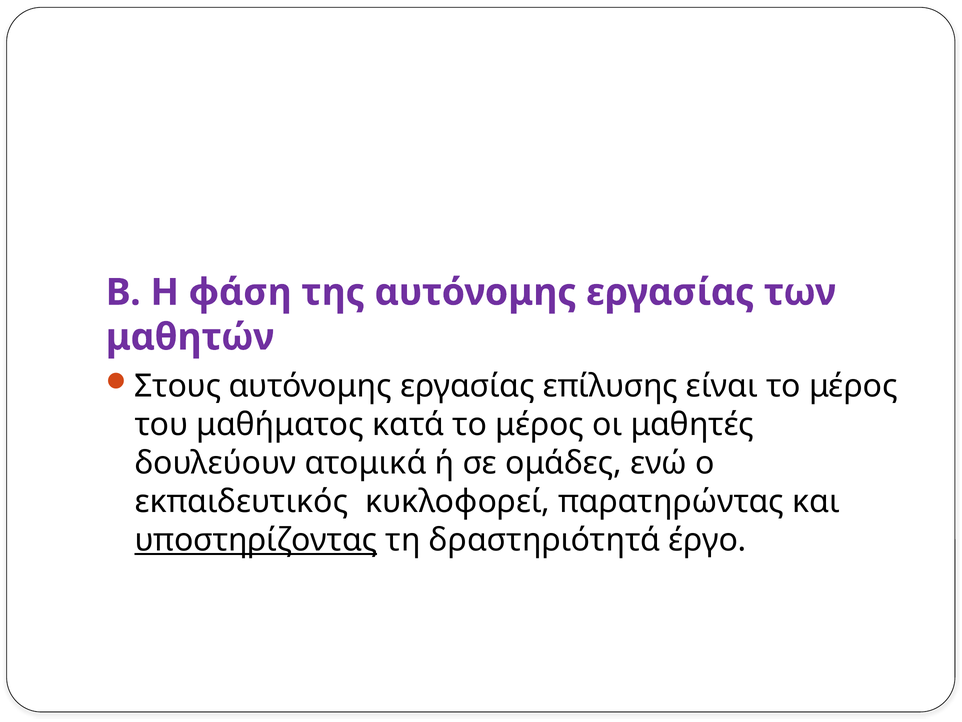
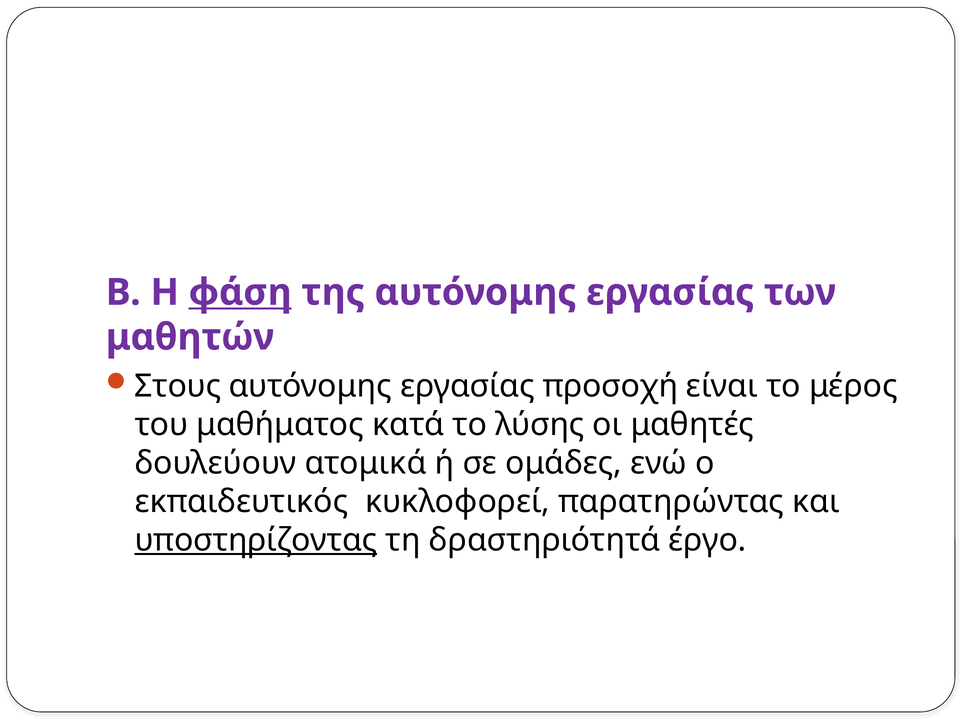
φάση underline: none -> present
επίλυσης: επίλυσης -> προσοχή
κατά το μέρος: μέρος -> λύσης
